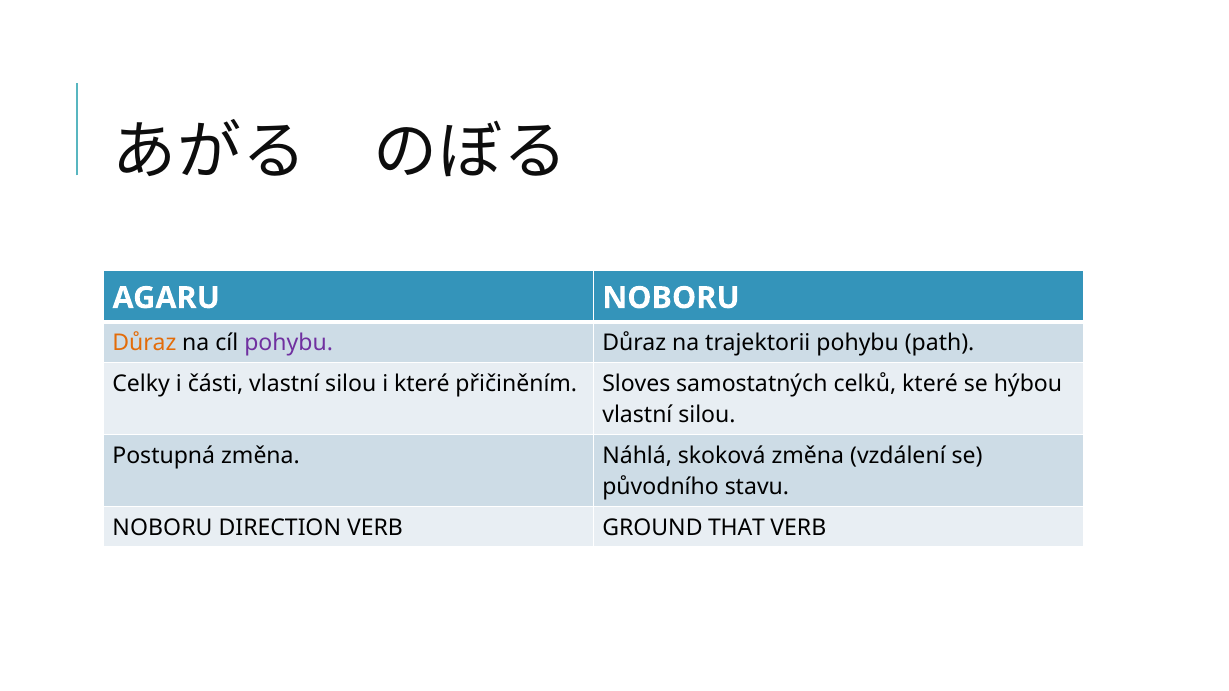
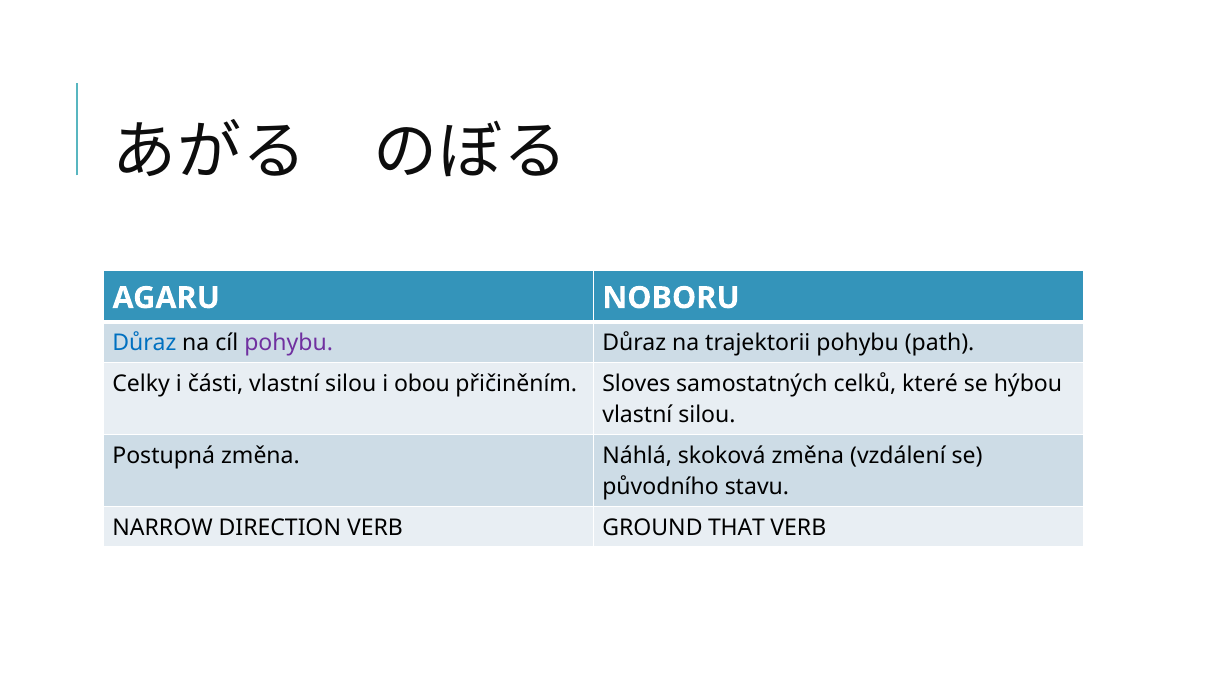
Důraz at (144, 344) colour: orange -> blue
i které: které -> obou
NOBORU at (163, 528): NOBORU -> NARROW
